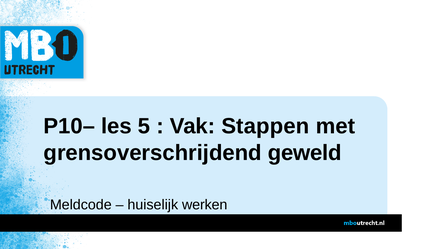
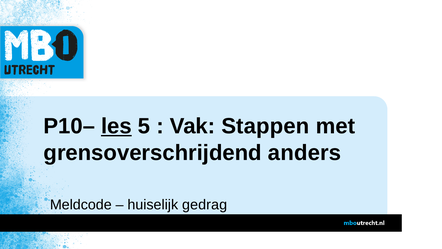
les underline: none -> present
geweld: geweld -> anders
werken: werken -> gedrag
